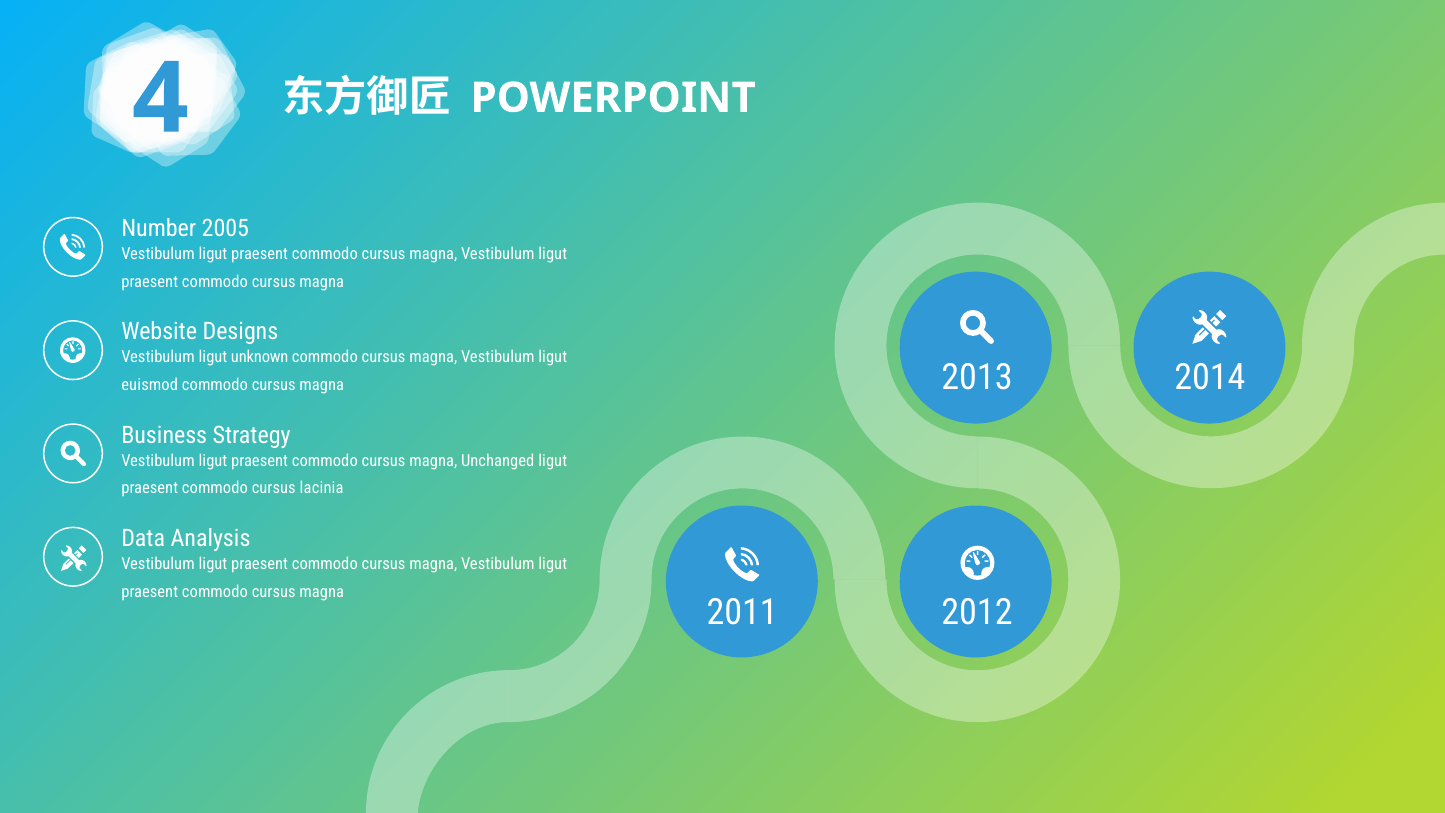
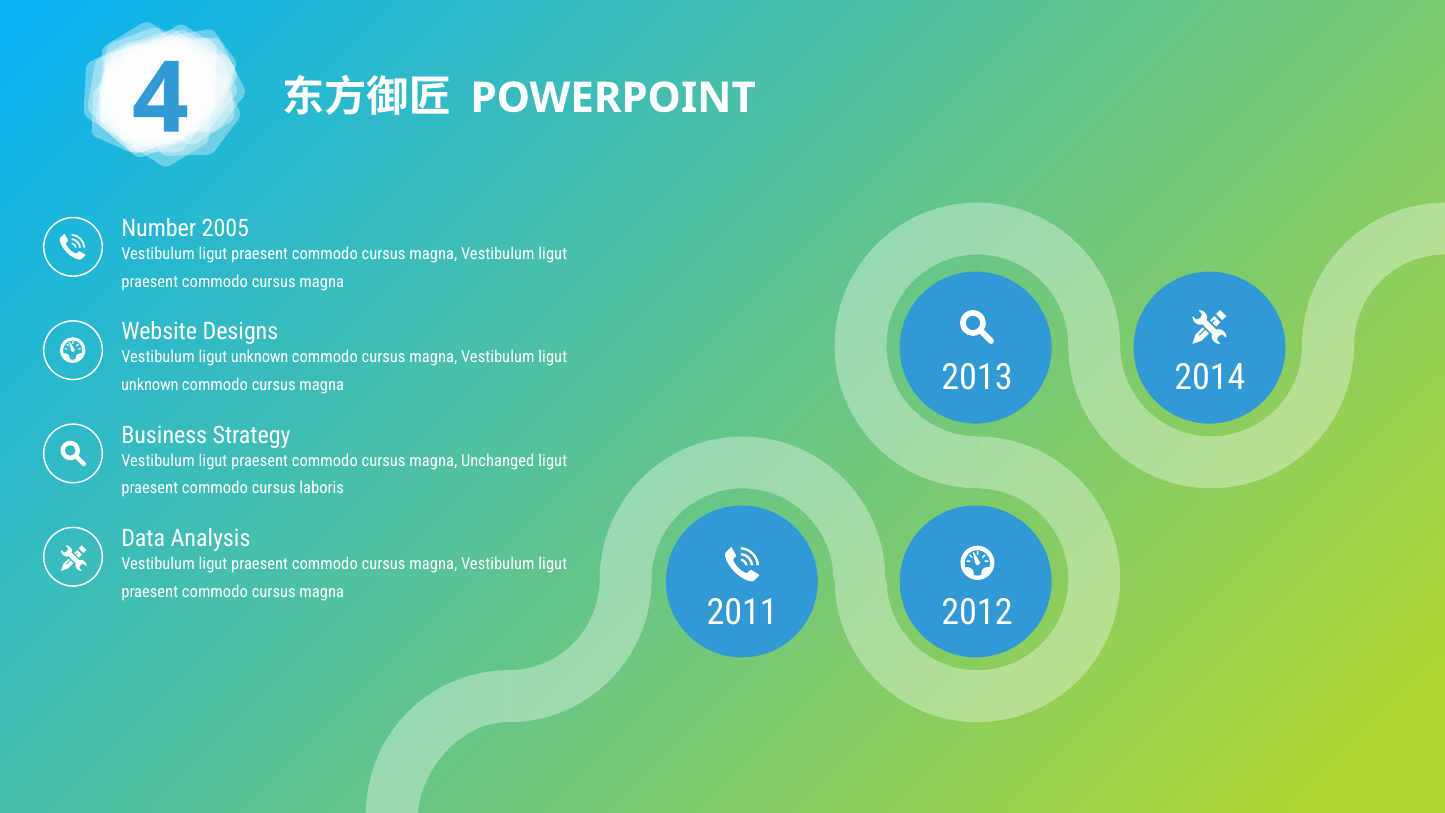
euismod at (150, 385): euismod -> unknown
lacinia: lacinia -> laboris
